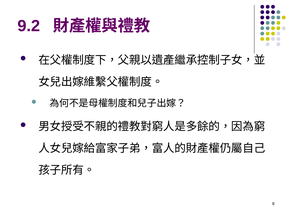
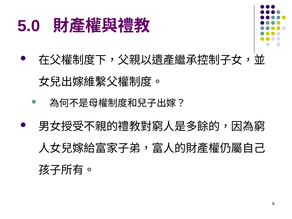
9.2: 9.2 -> 5.0
